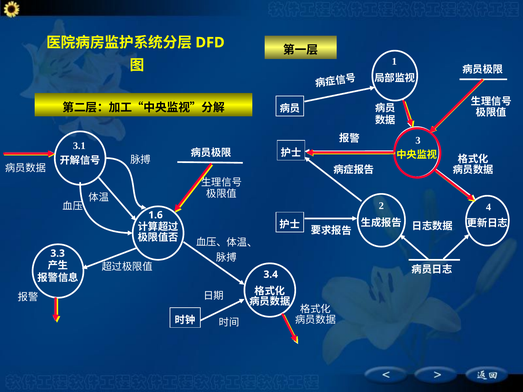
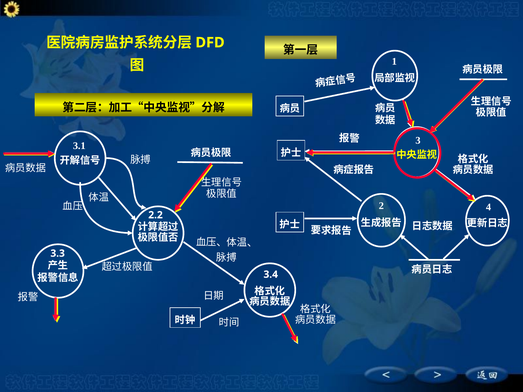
1.6: 1.6 -> 2.2
